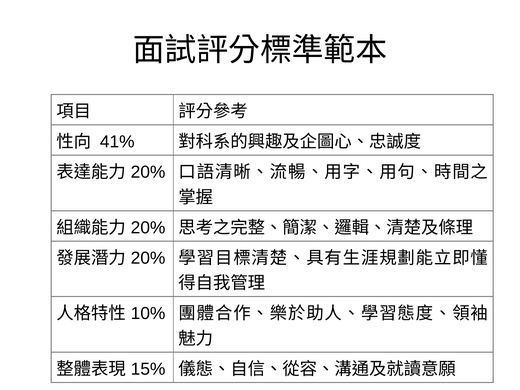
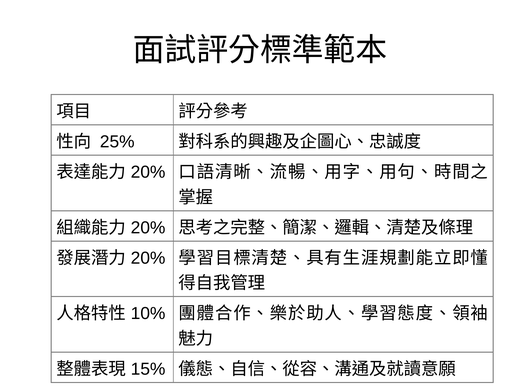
41%: 41% -> 25%
